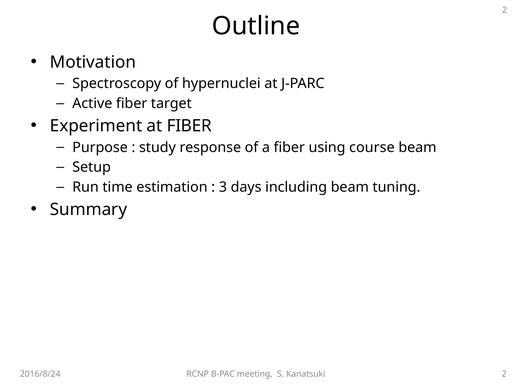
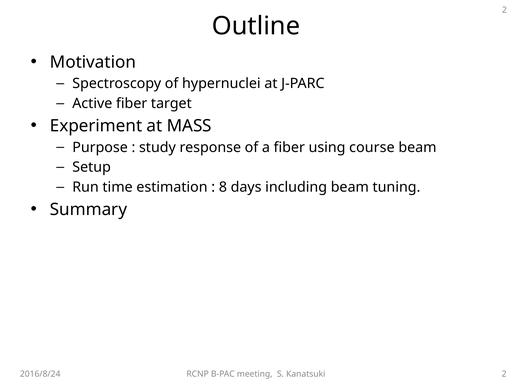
at FIBER: FIBER -> MASS
3: 3 -> 8
